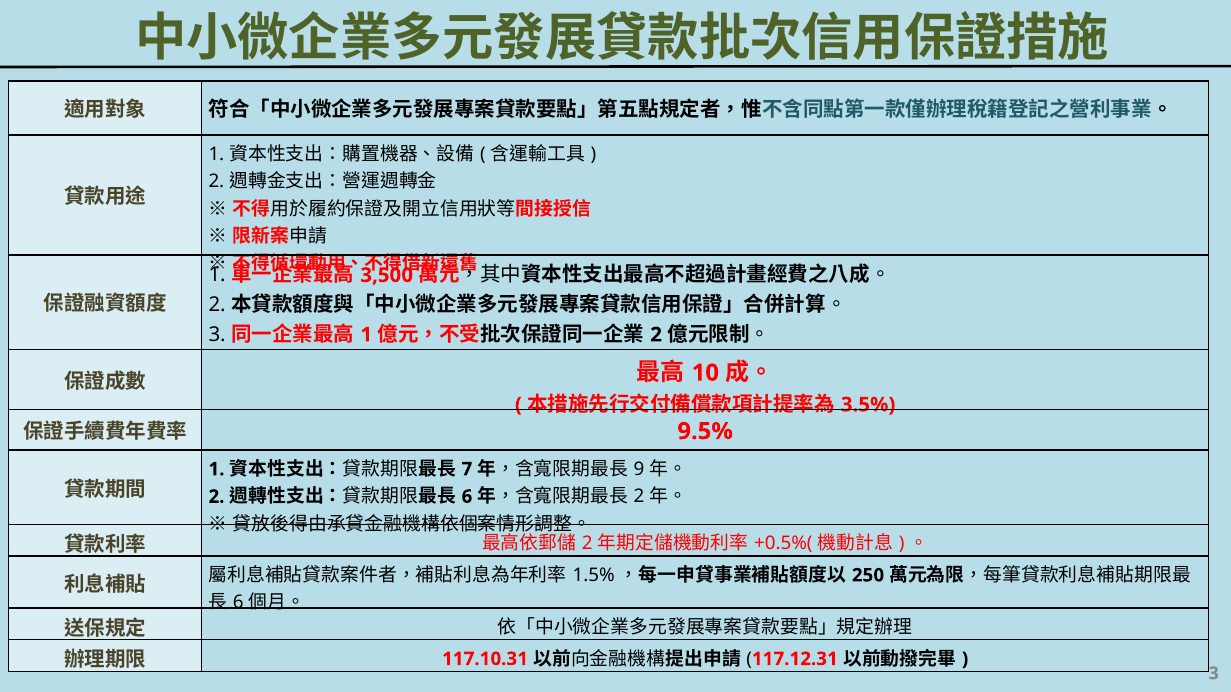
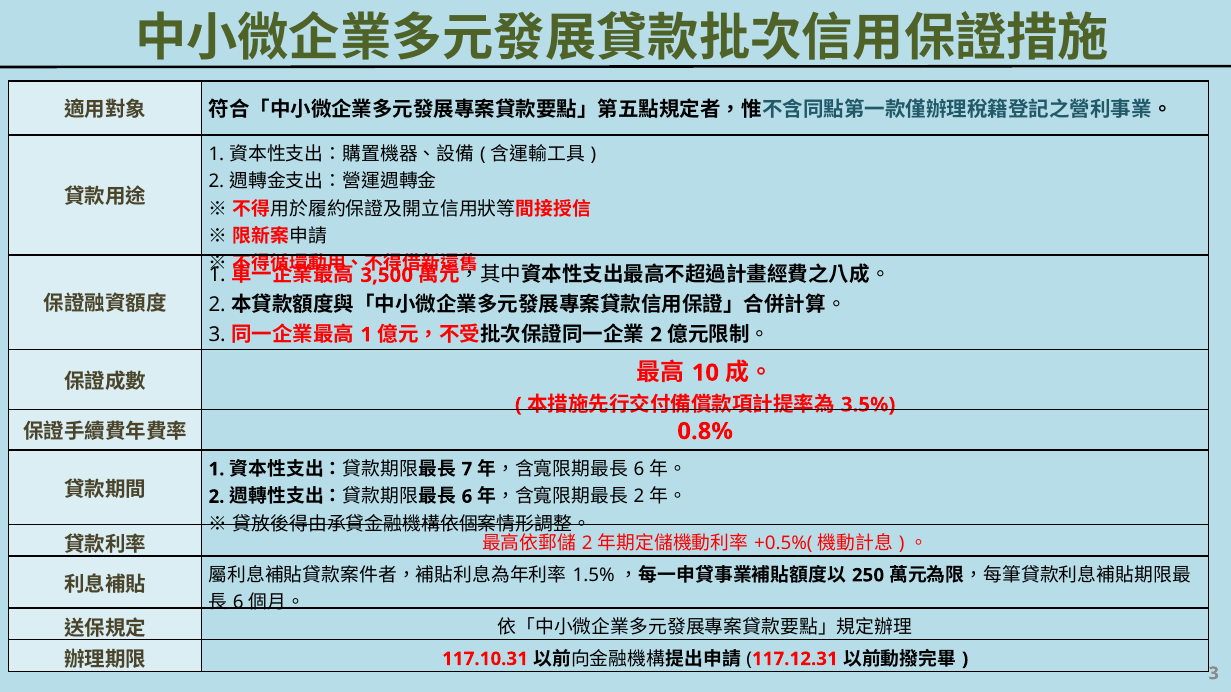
9.5%: 9.5% -> 0.8%
9 at (639, 470): 9 -> 6
